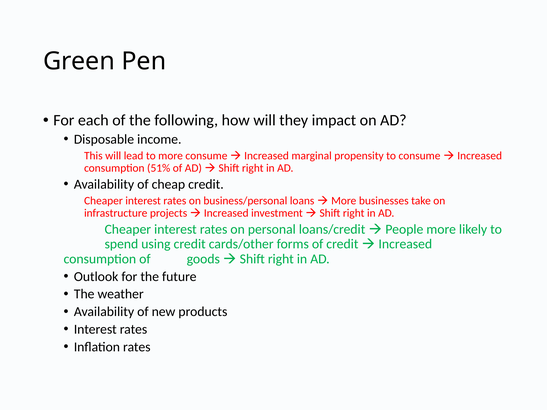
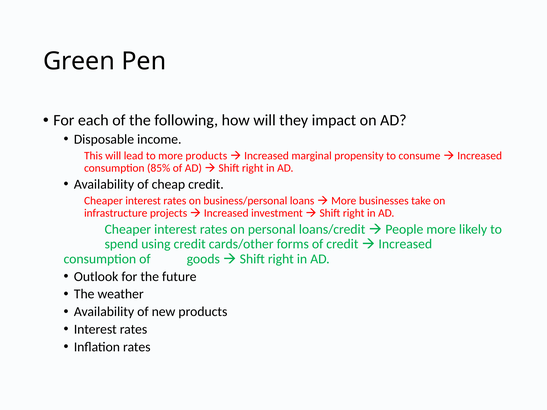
more consume: consume -> products
51%: 51% -> 85%
